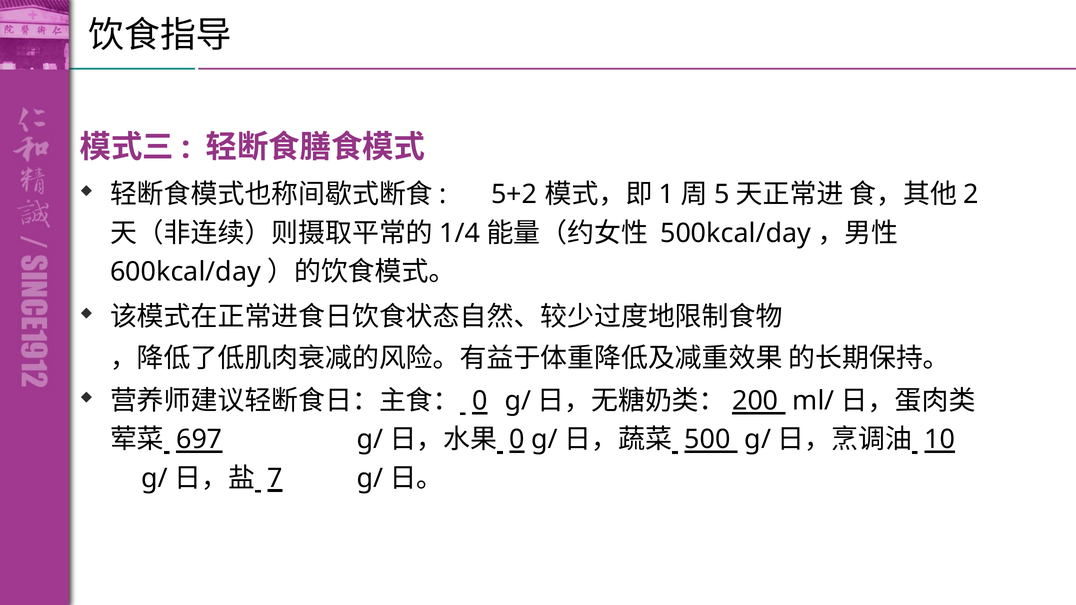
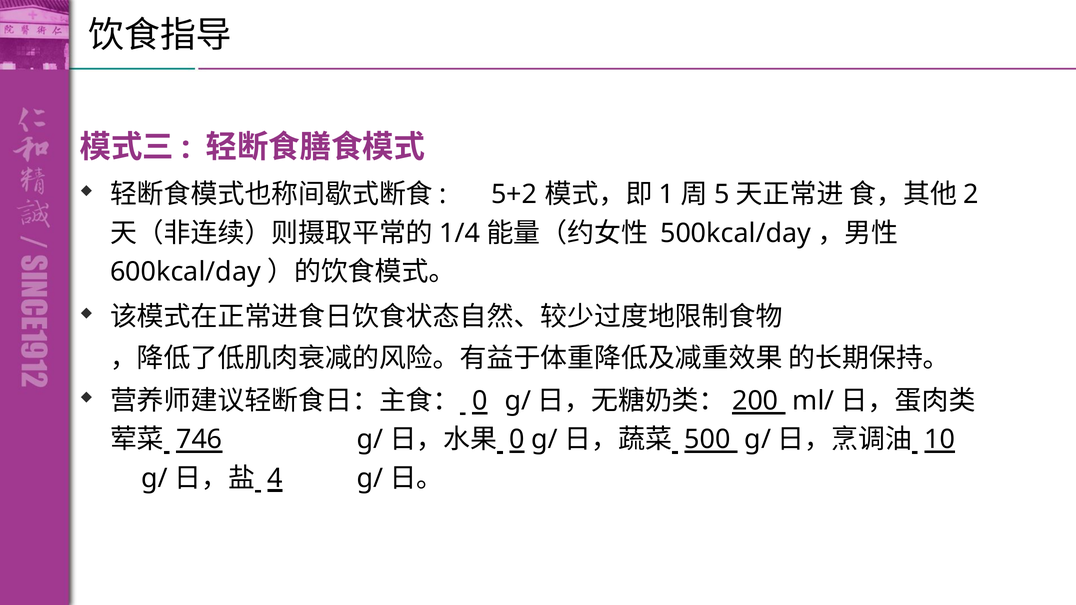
697: 697 -> 746
7: 7 -> 4
